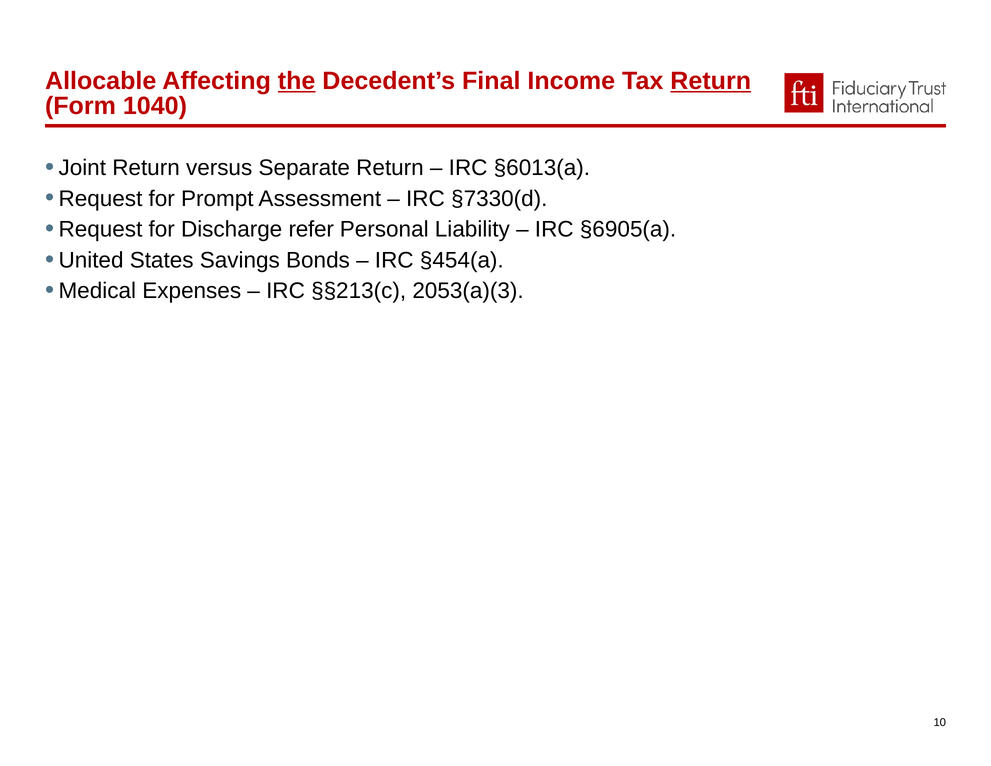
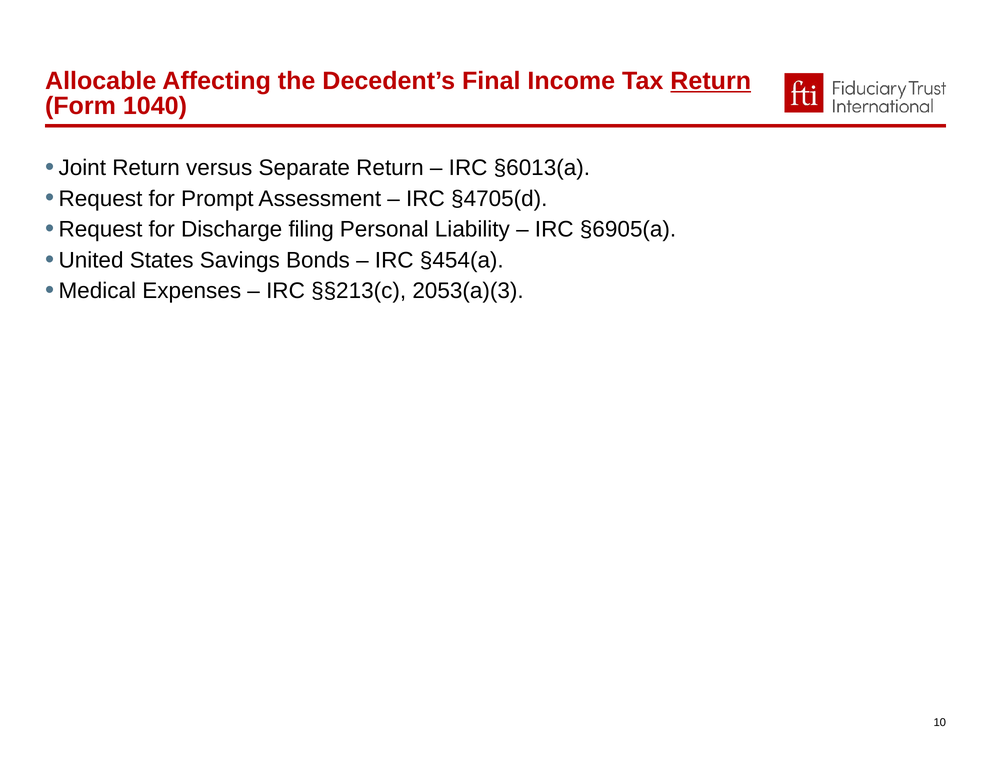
the underline: present -> none
§7330(d: §7330(d -> §4705(d
refer: refer -> filing
